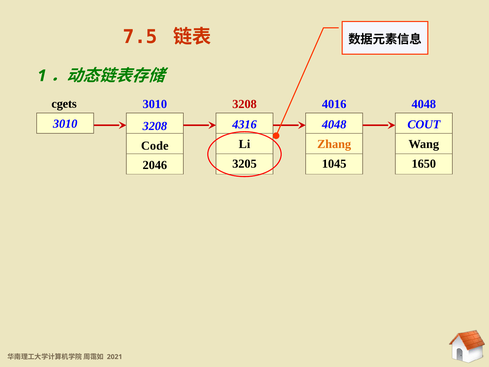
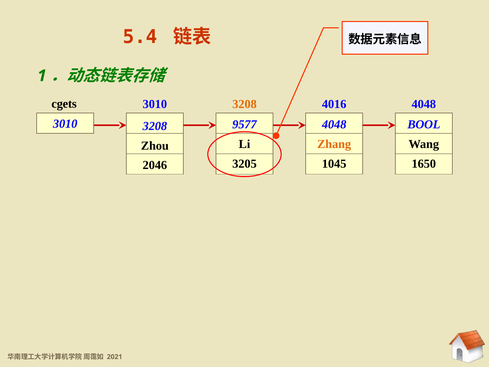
7.5: 7.5 -> 5.4
3208 at (245, 104) colour: red -> orange
4316: 4316 -> 9577
COUT: COUT -> BOOL
Code: Code -> Zhou
